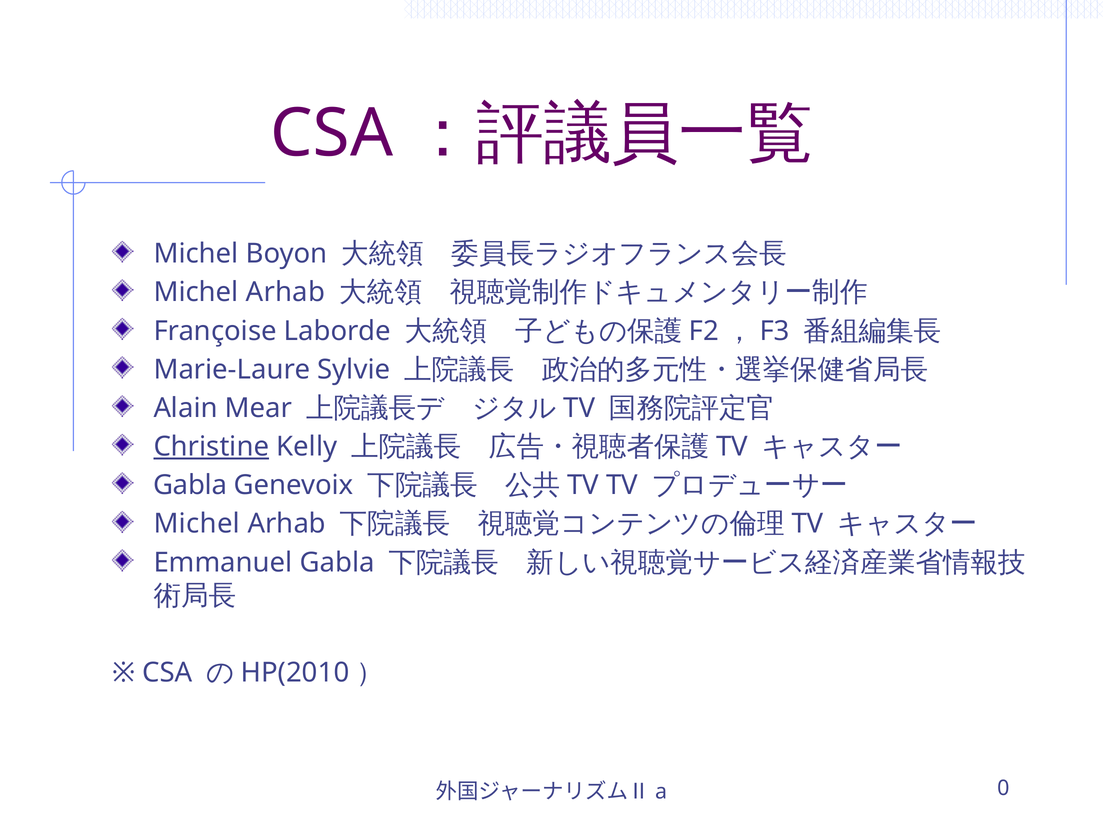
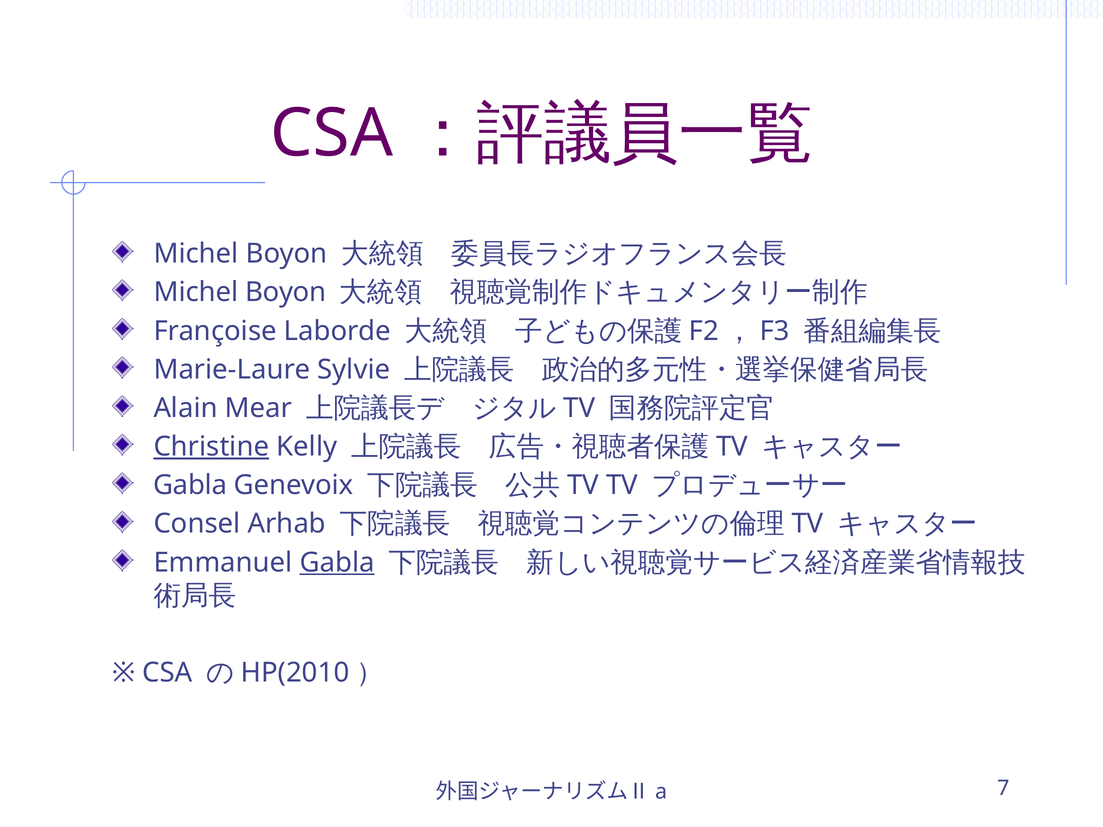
Arhab at (285, 292): Arhab -> Boyon
Michel at (197, 524): Michel -> Consel
Gabla at (337, 563) underline: none -> present
0: 0 -> 7
